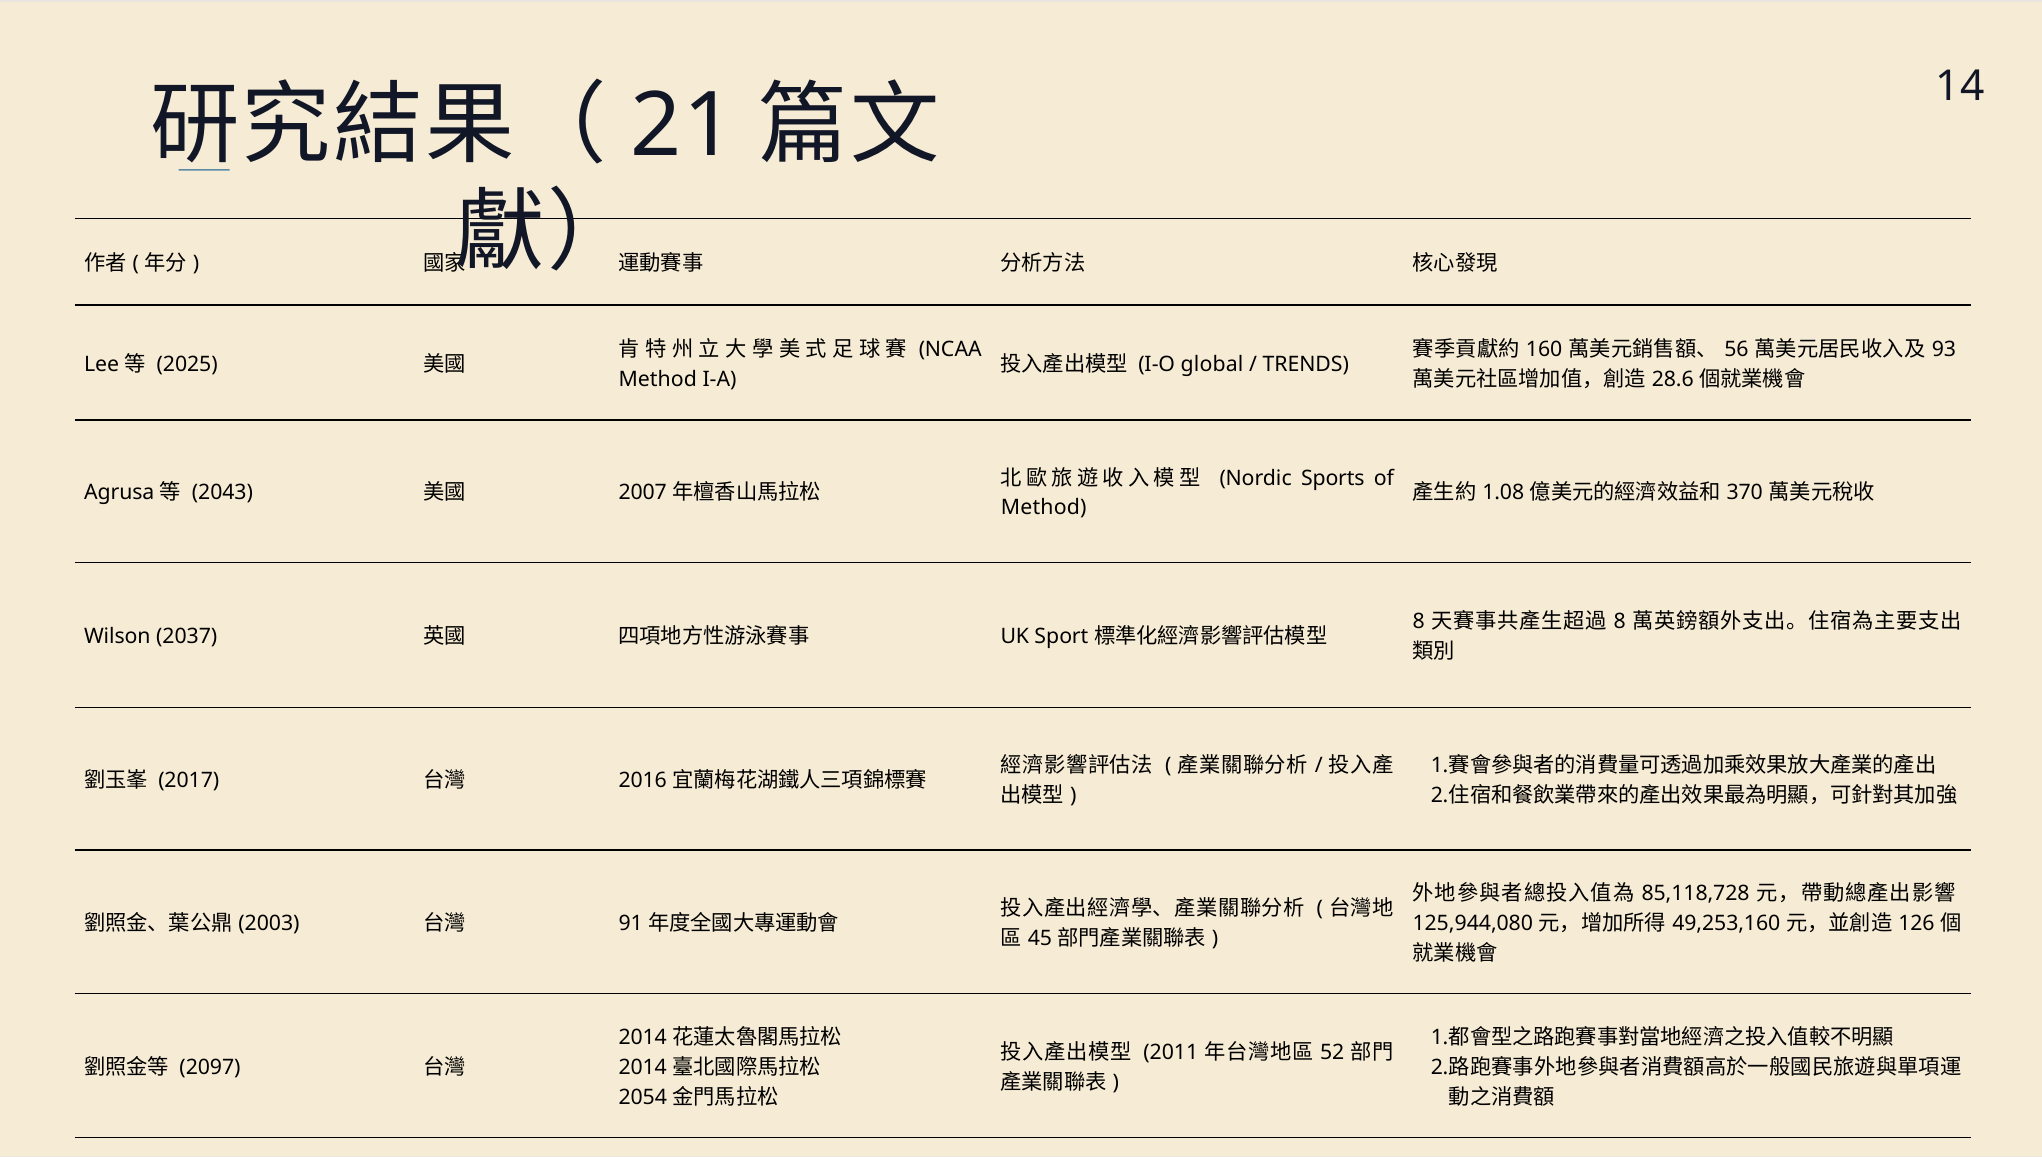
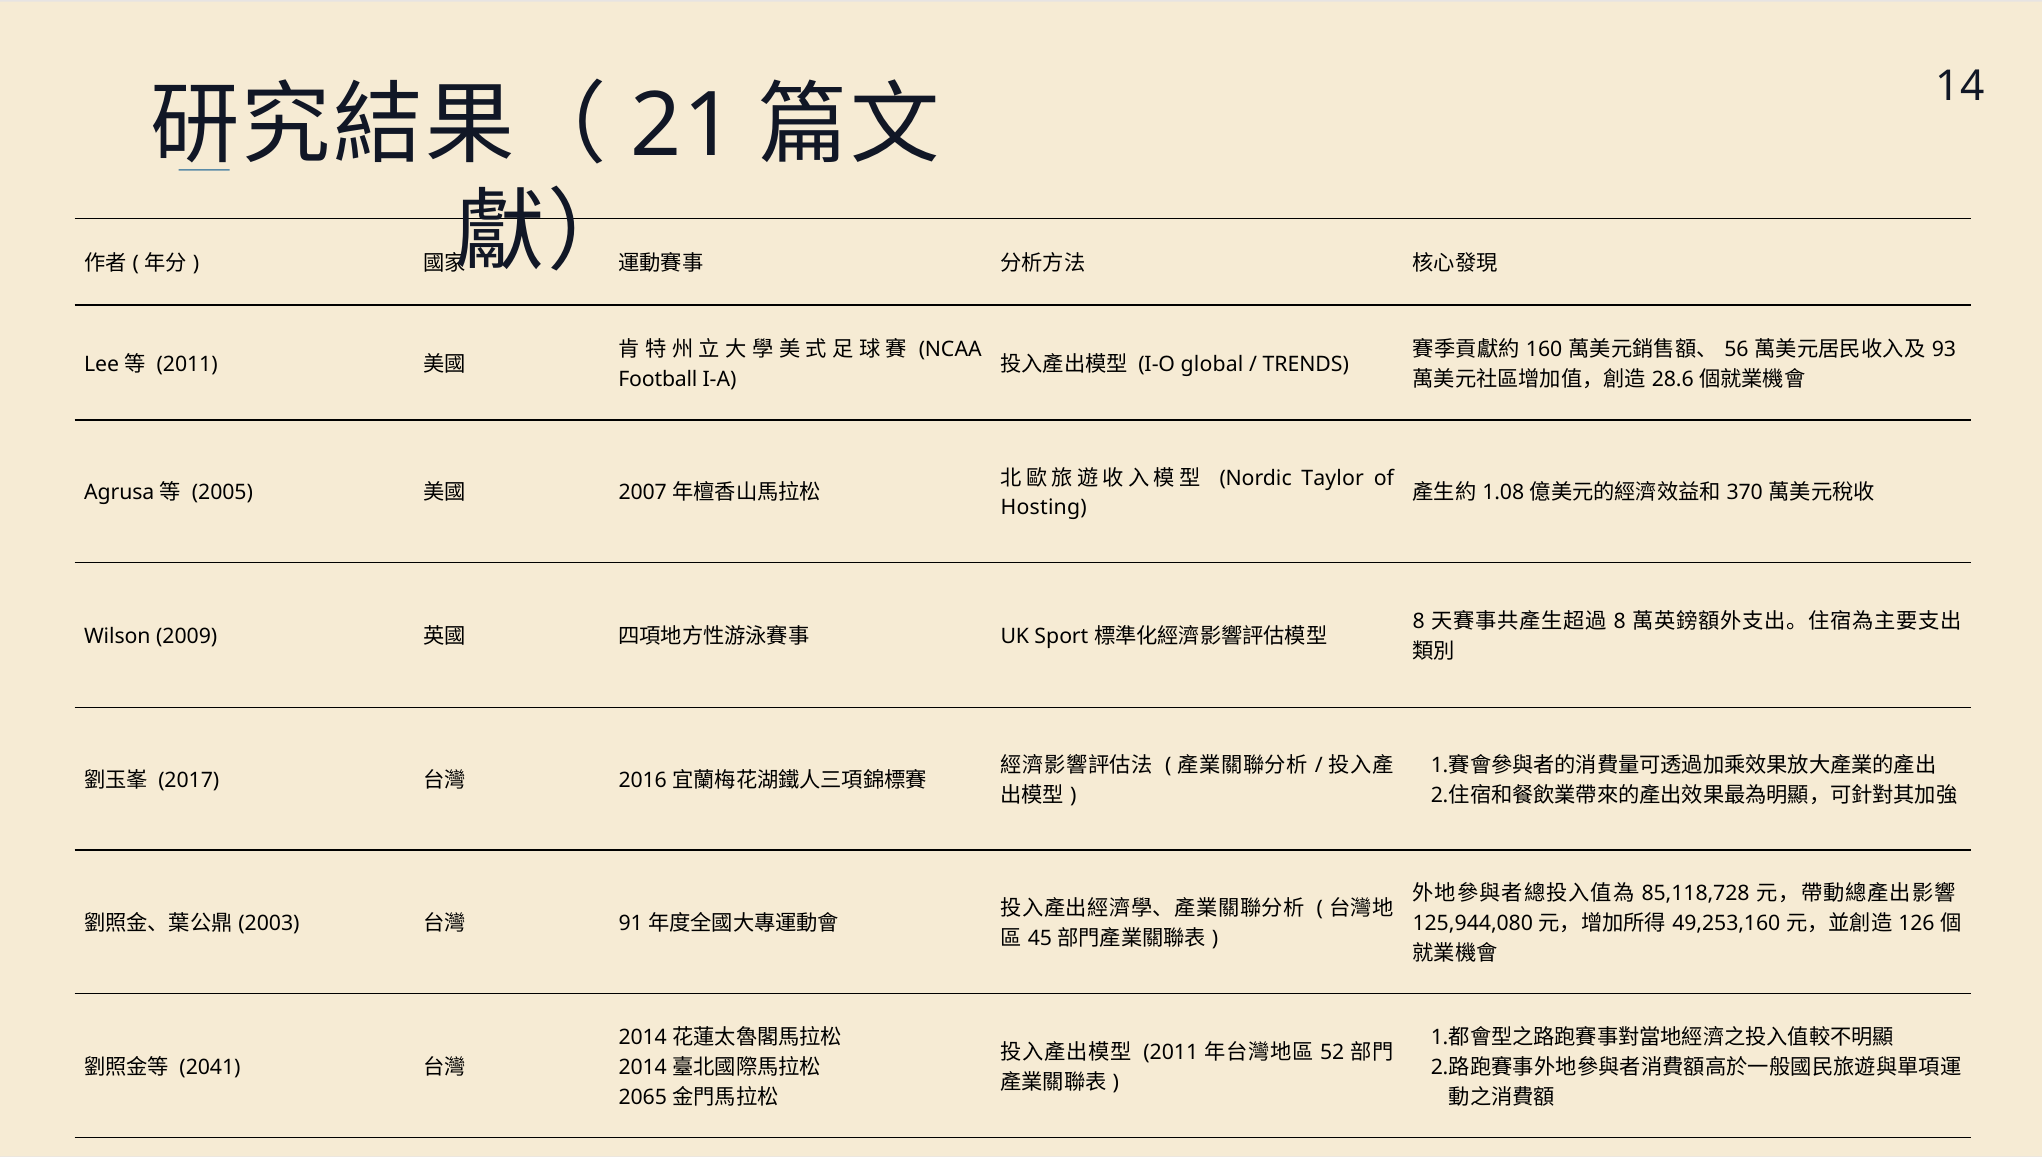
2025 at (187, 364): 2025 -> 2011
Method at (658, 379): Method -> Football
Sports: Sports -> Taylor
2043: 2043 -> 2005
Method at (1044, 508): Method -> Hosting
2037: 2037 -> 2009
2097: 2097 -> 2041
2054: 2054 -> 2065
